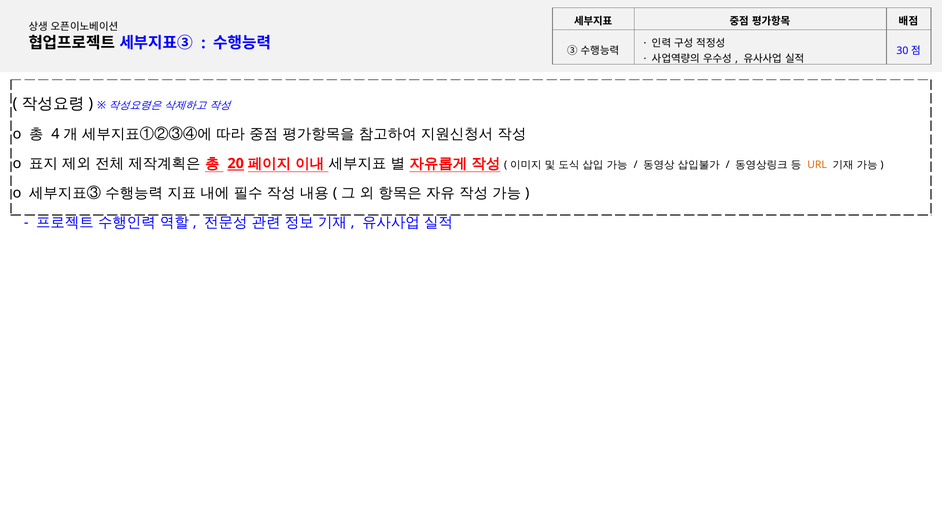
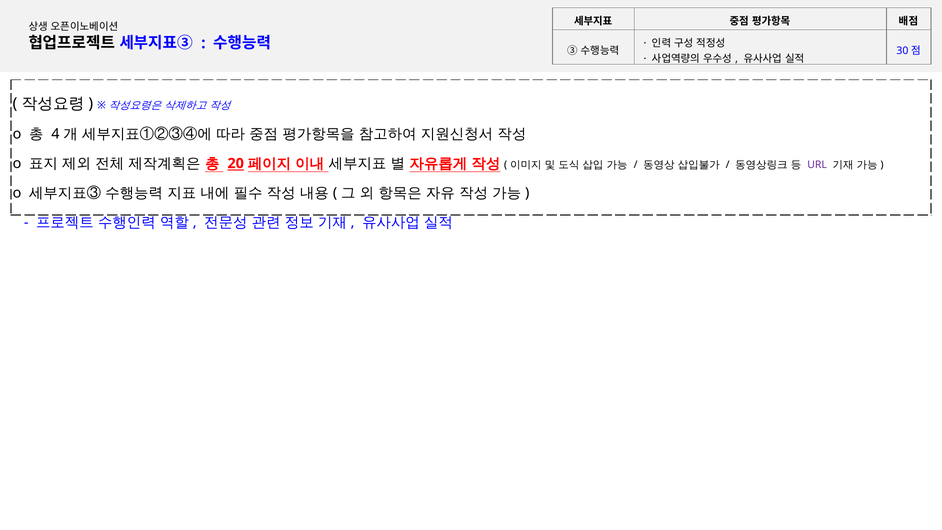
URL colour: orange -> purple
